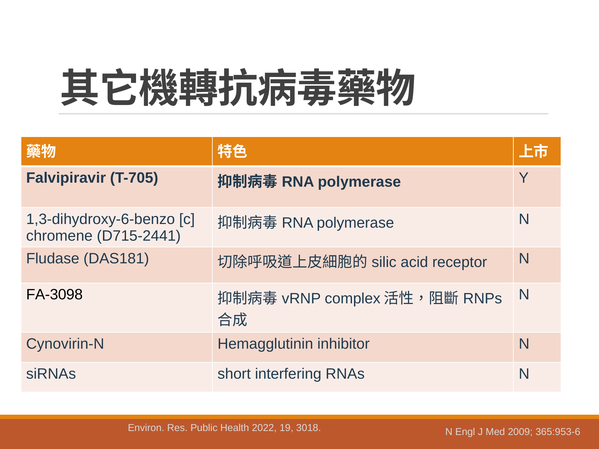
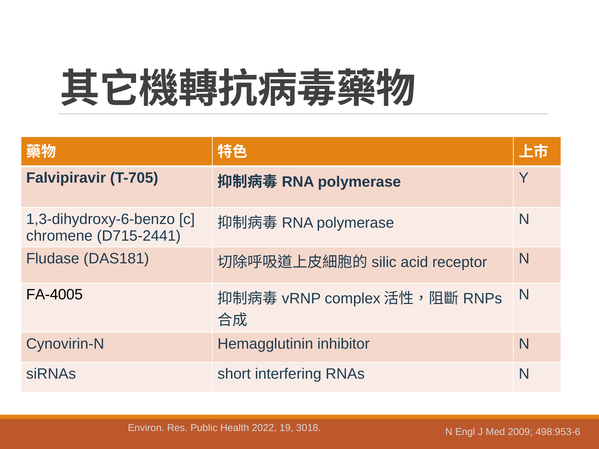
FA-3098: FA-3098 -> FA-4005
365:953-6: 365:953-6 -> 498:953-6
